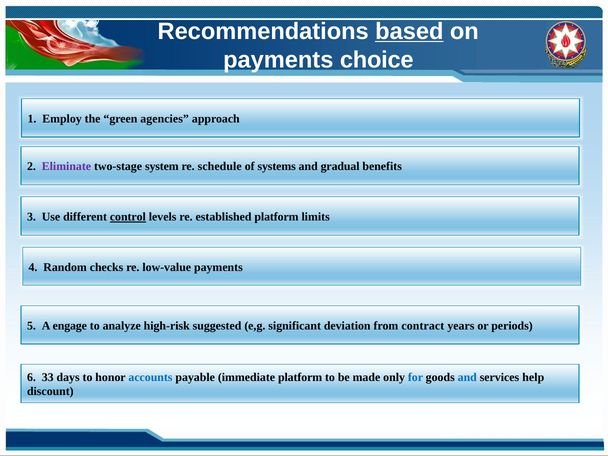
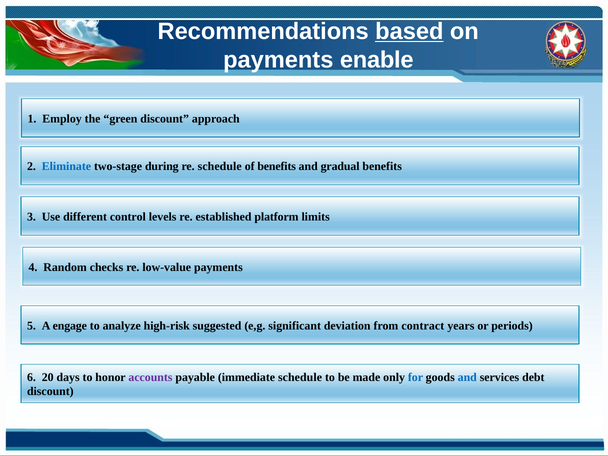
choice: choice -> enable
green agencies: agencies -> discount
Eliminate colour: purple -> blue
system: system -> during
of systems: systems -> benefits
control underline: present -> none
33: 33 -> 20
accounts colour: blue -> purple
immediate platform: platform -> schedule
help: help -> debt
